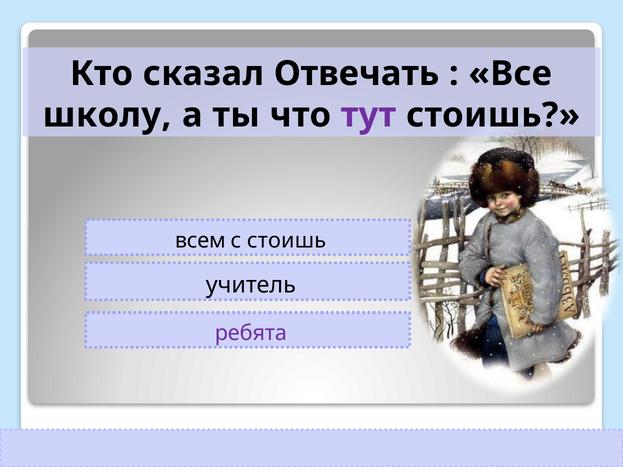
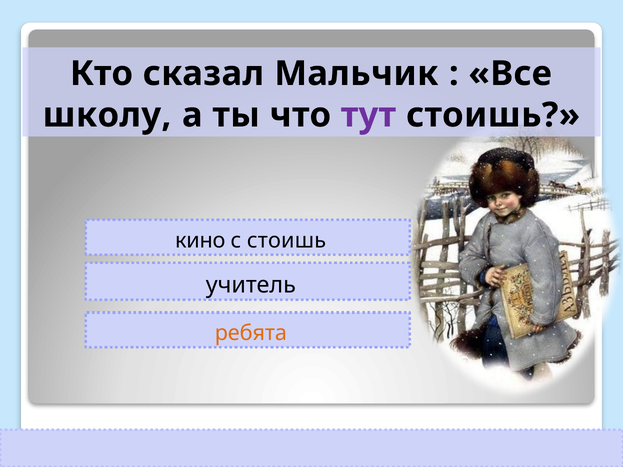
Отвечать: Отвечать -> Мальчик
всем: всем -> кино
ребята colour: purple -> orange
